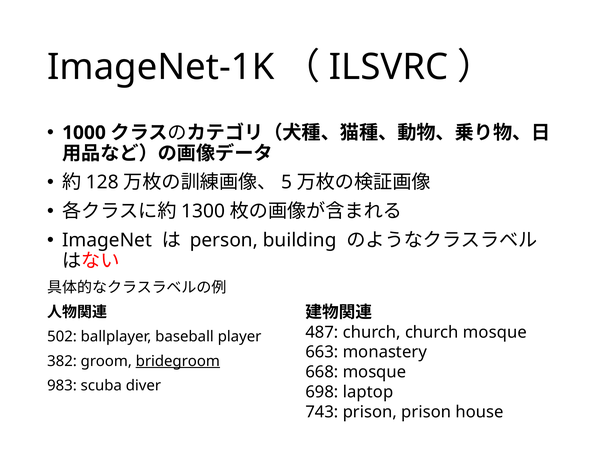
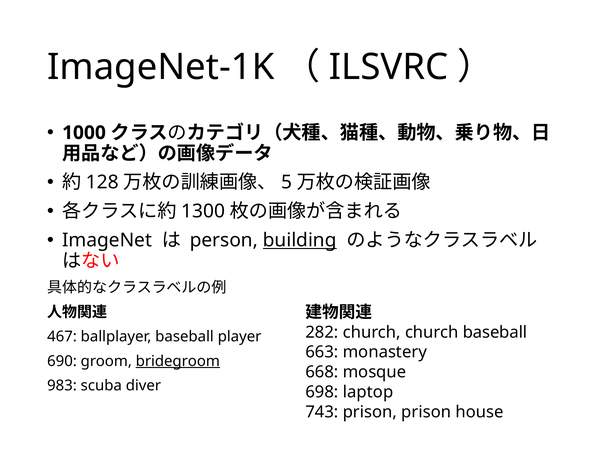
building underline: none -> present
487: 487 -> 282
church mosque: mosque -> baseball
502: 502 -> 467
382: 382 -> 690
